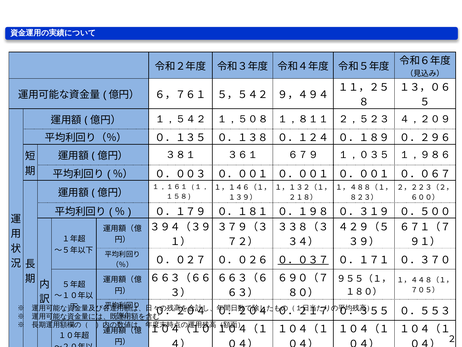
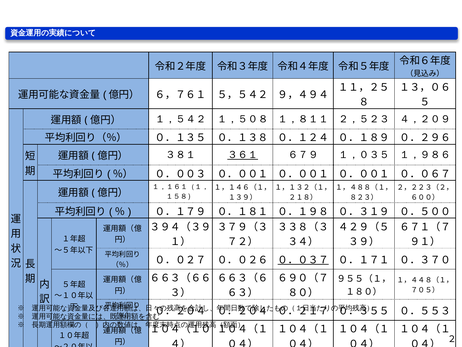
３６１ underline: none -> present
